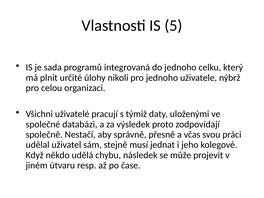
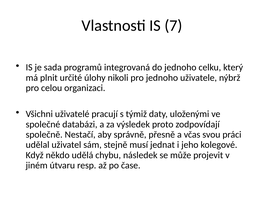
5: 5 -> 7
